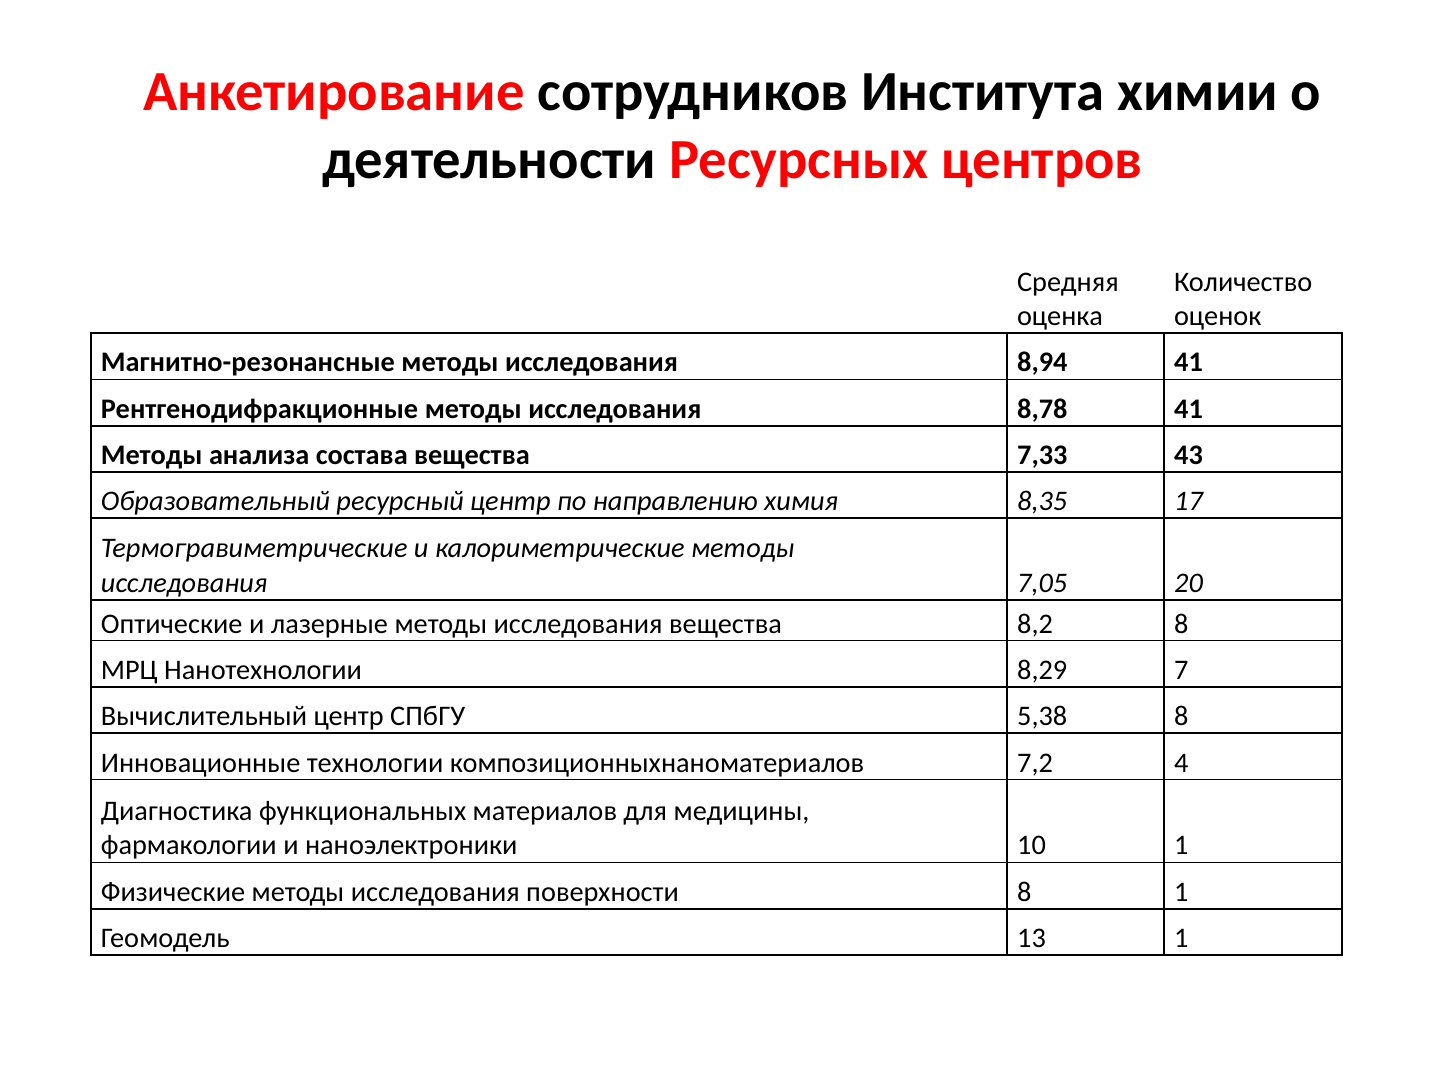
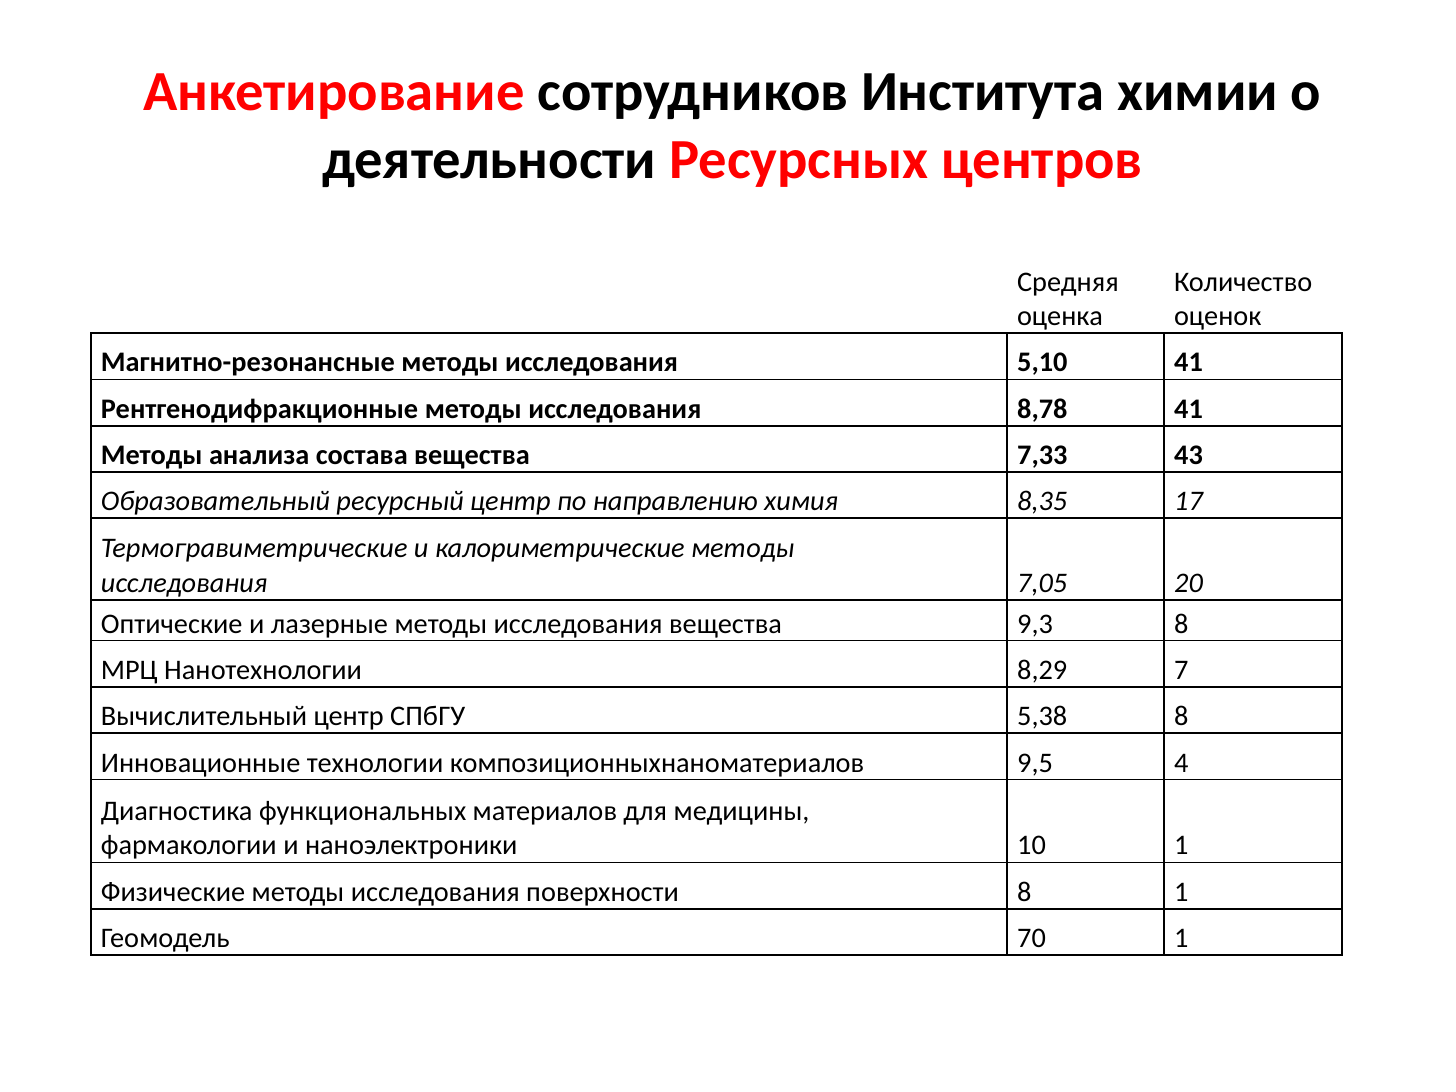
8,94: 8,94 -> 5,10
8,2: 8,2 -> 9,3
7,2: 7,2 -> 9,5
13: 13 -> 70
